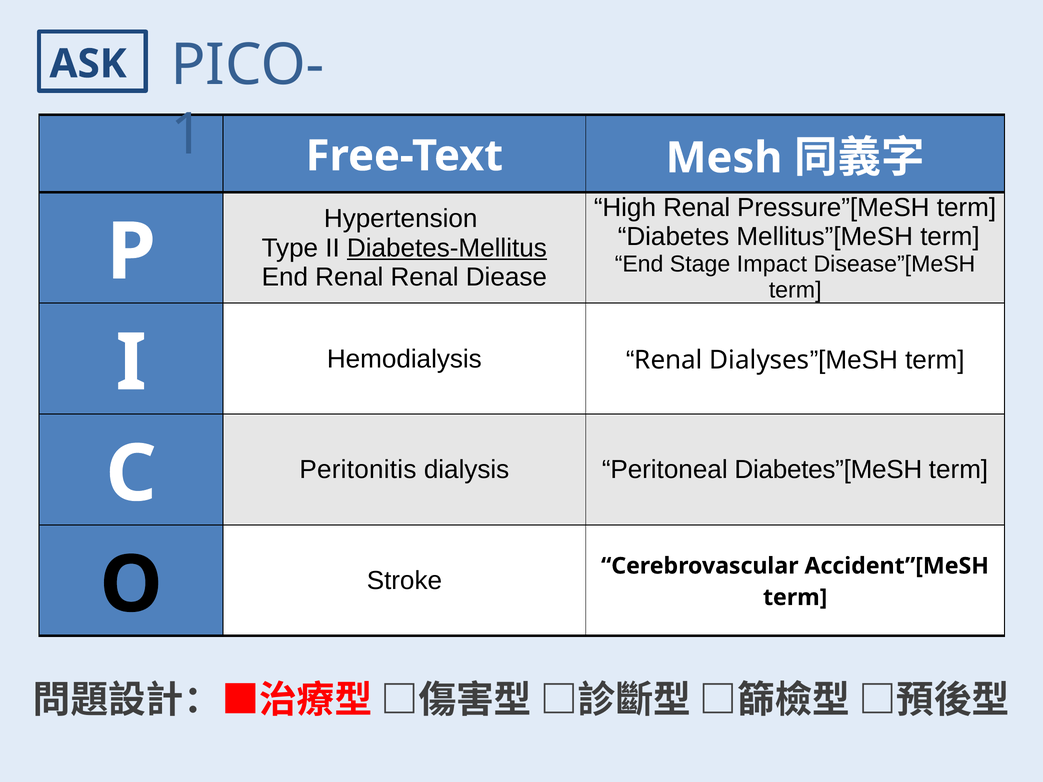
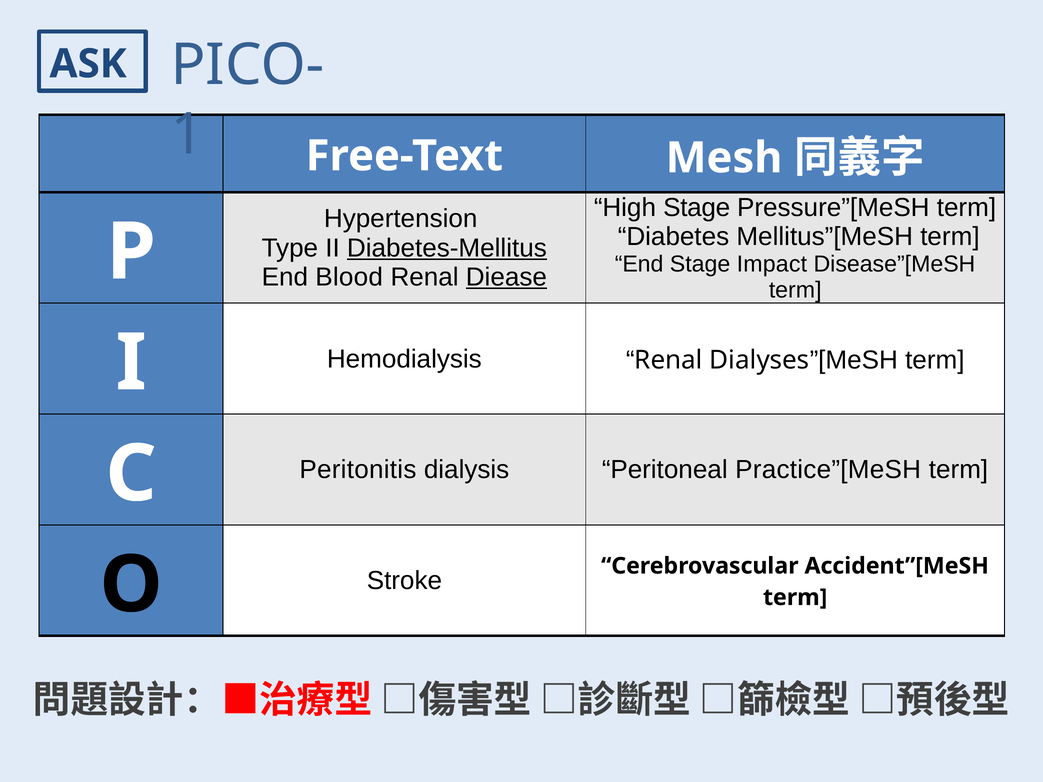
High Renal: Renal -> Stage
End Renal: Renal -> Blood
Diease underline: none -> present
Diabetes”[MeSH: Diabetes”[MeSH -> Practice”[MeSH
